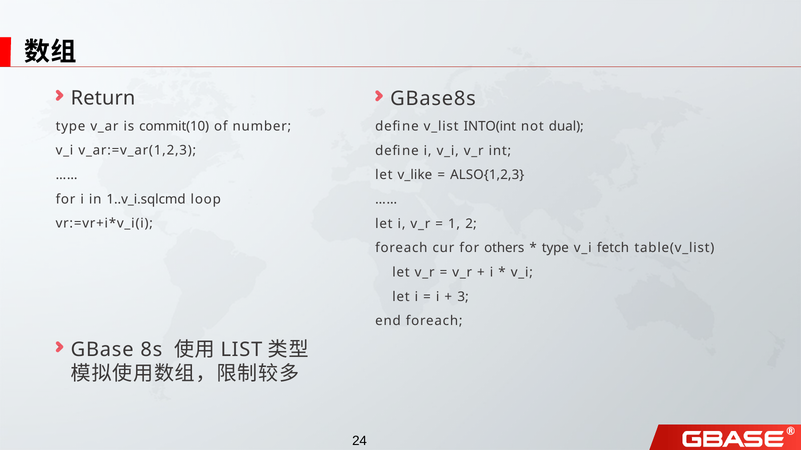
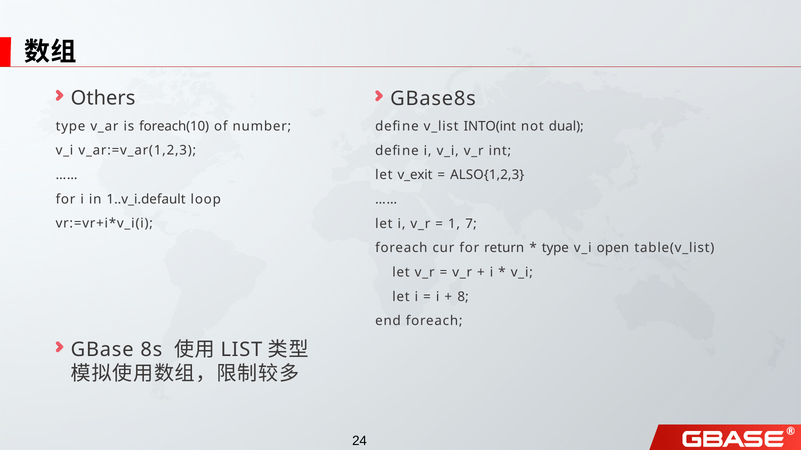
Return: Return -> Others
commit(10: commit(10 -> foreach(10
v_like: v_like -> v_exit
1..v_i.sqlcmd: 1..v_i.sqlcmd -> 1..v_i.default
2: 2 -> 7
others: others -> return
fetch: fetch -> open
3: 3 -> 8
